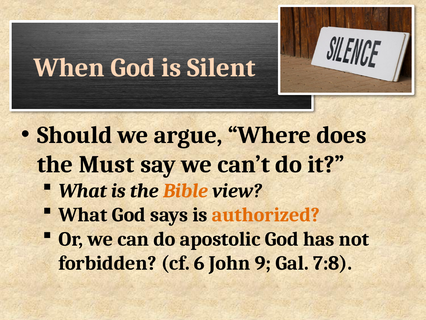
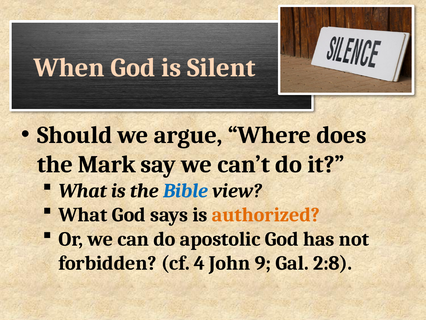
Must: Must -> Mark
Bible colour: orange -> blue
6: 6 -> 4
7:8: 7:8 -> 2:8
